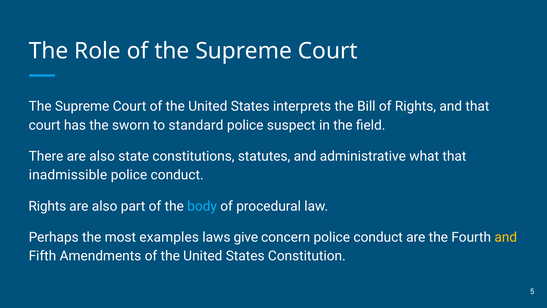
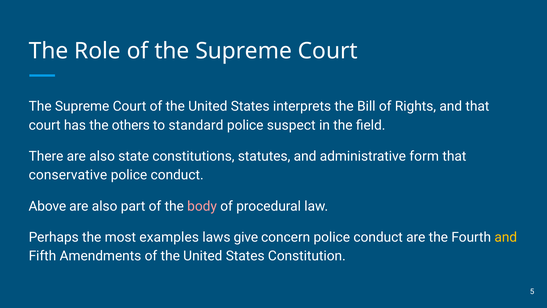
sworn: sworn -> others
what: what -> form
inadmissible: inadmissible -> conservative
Rights at (47, 206): Rights -> Above
body colour: light blue -> pink
